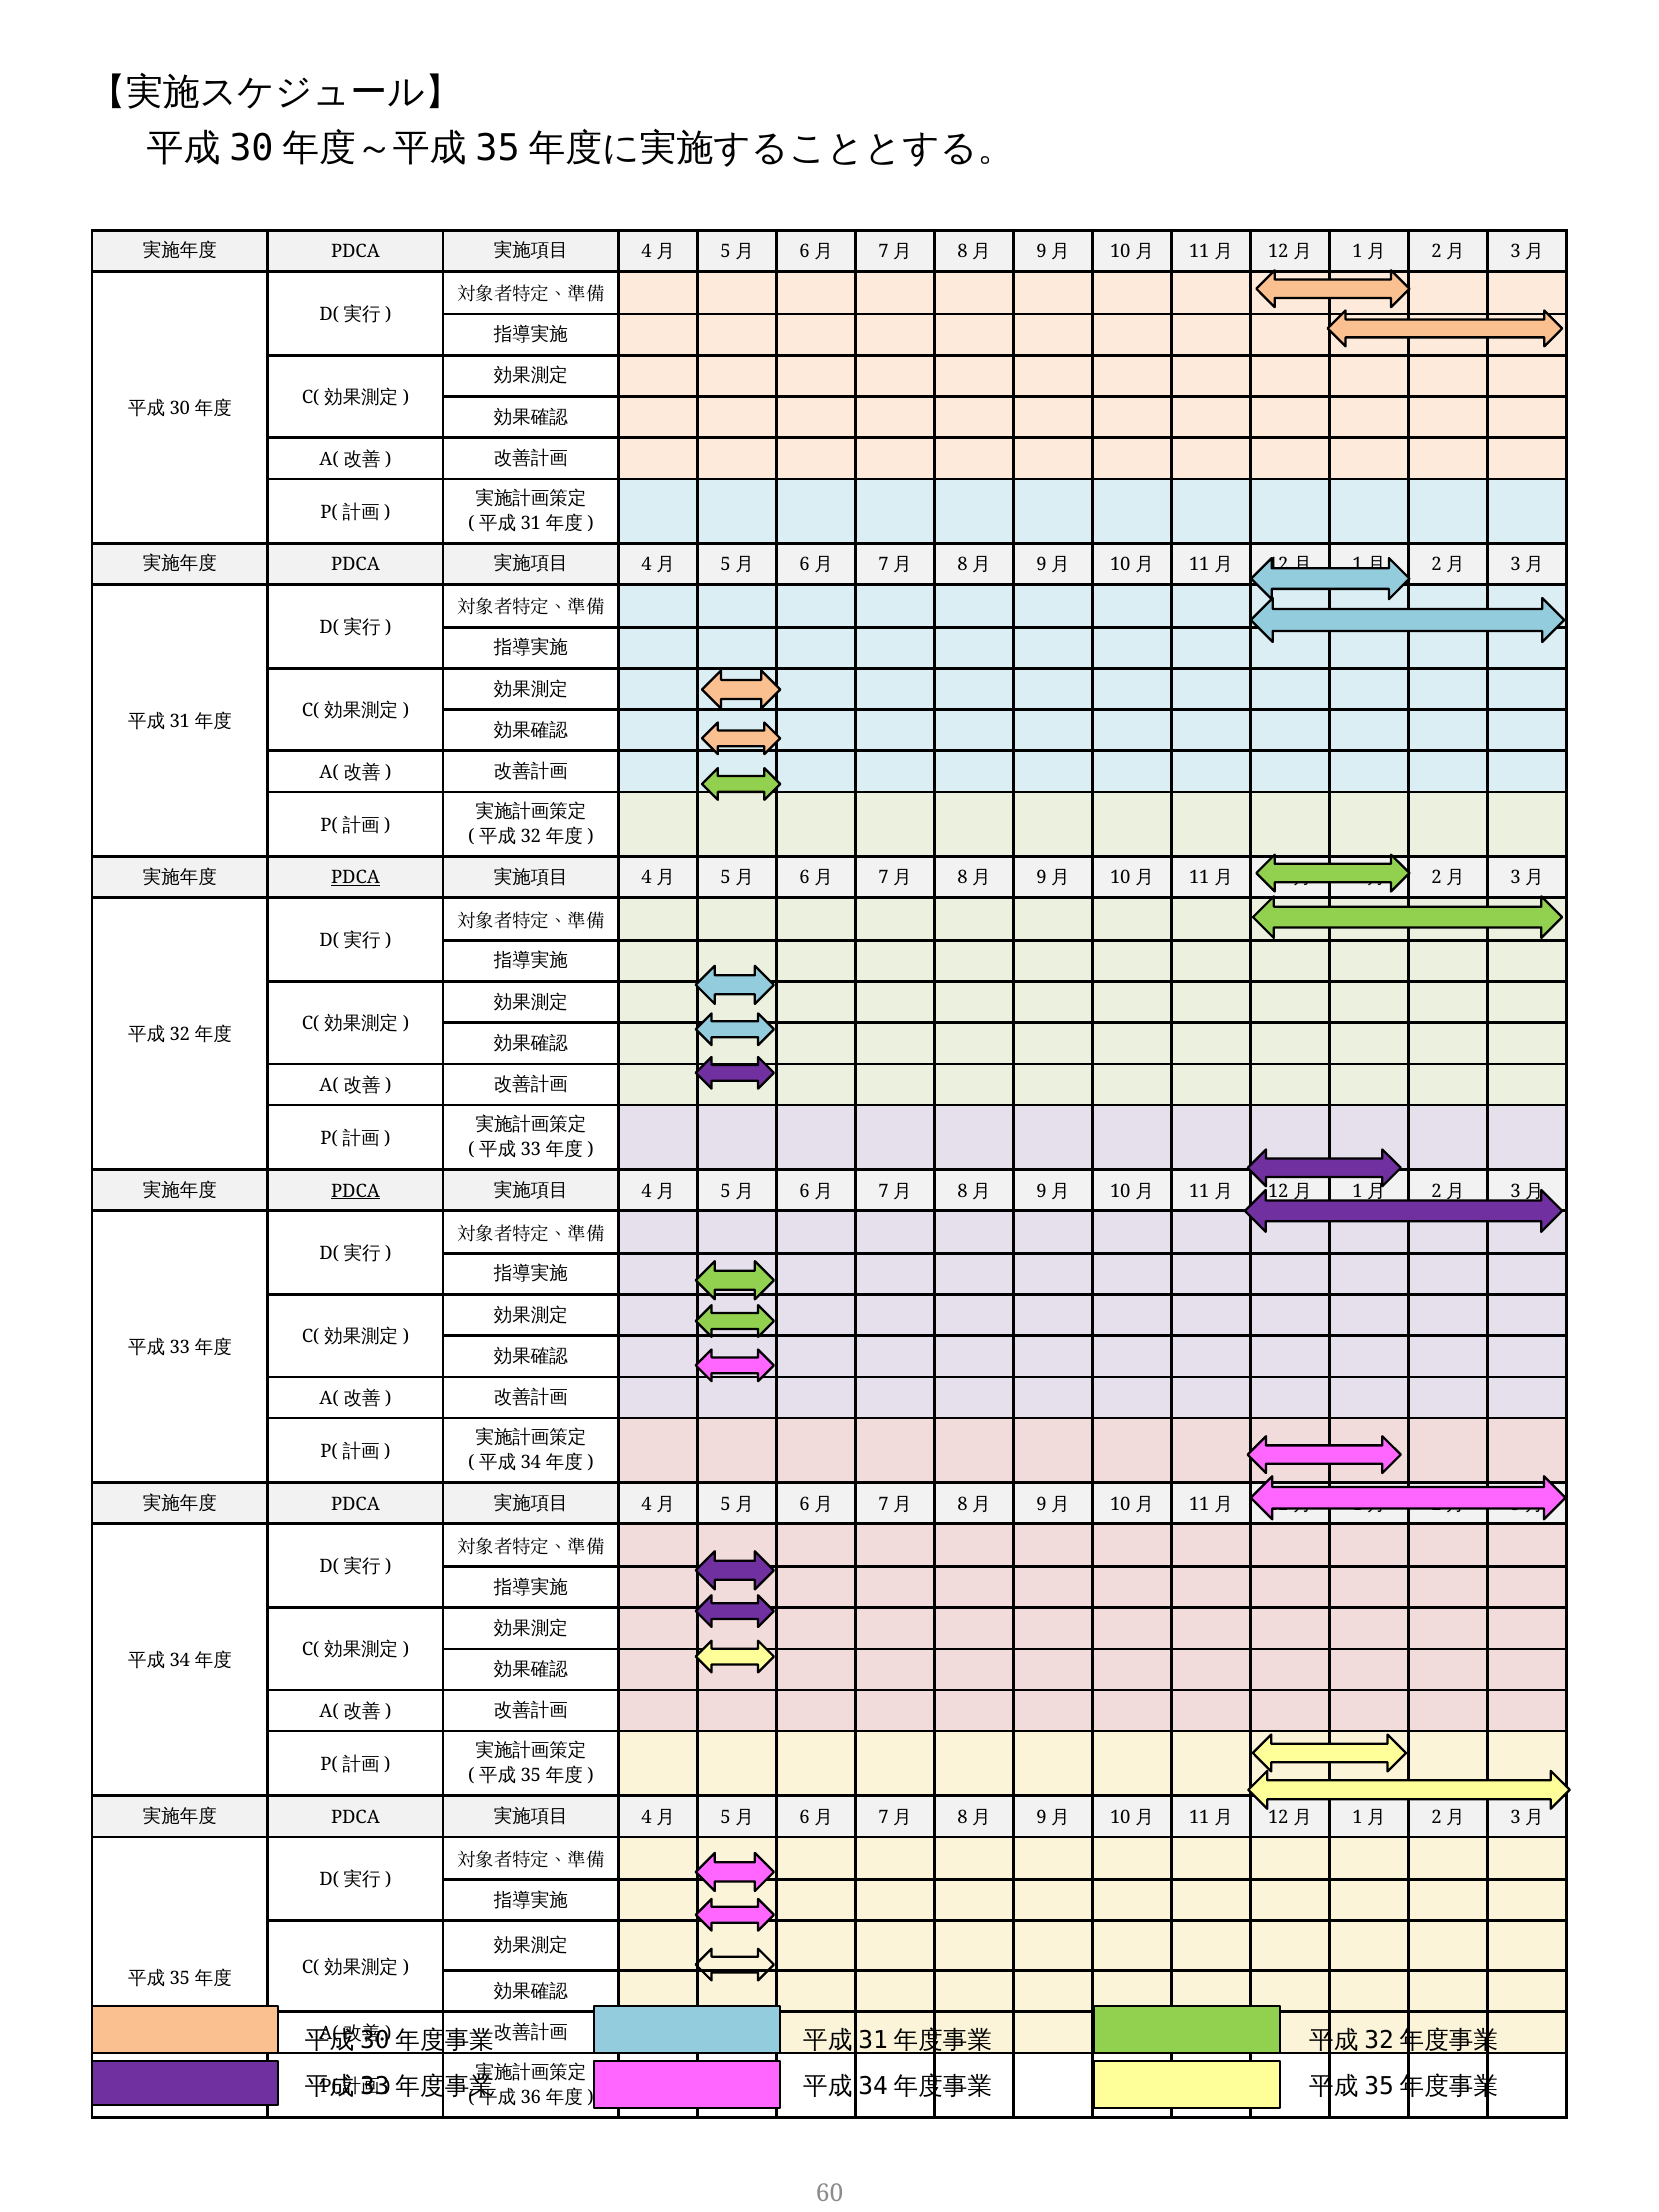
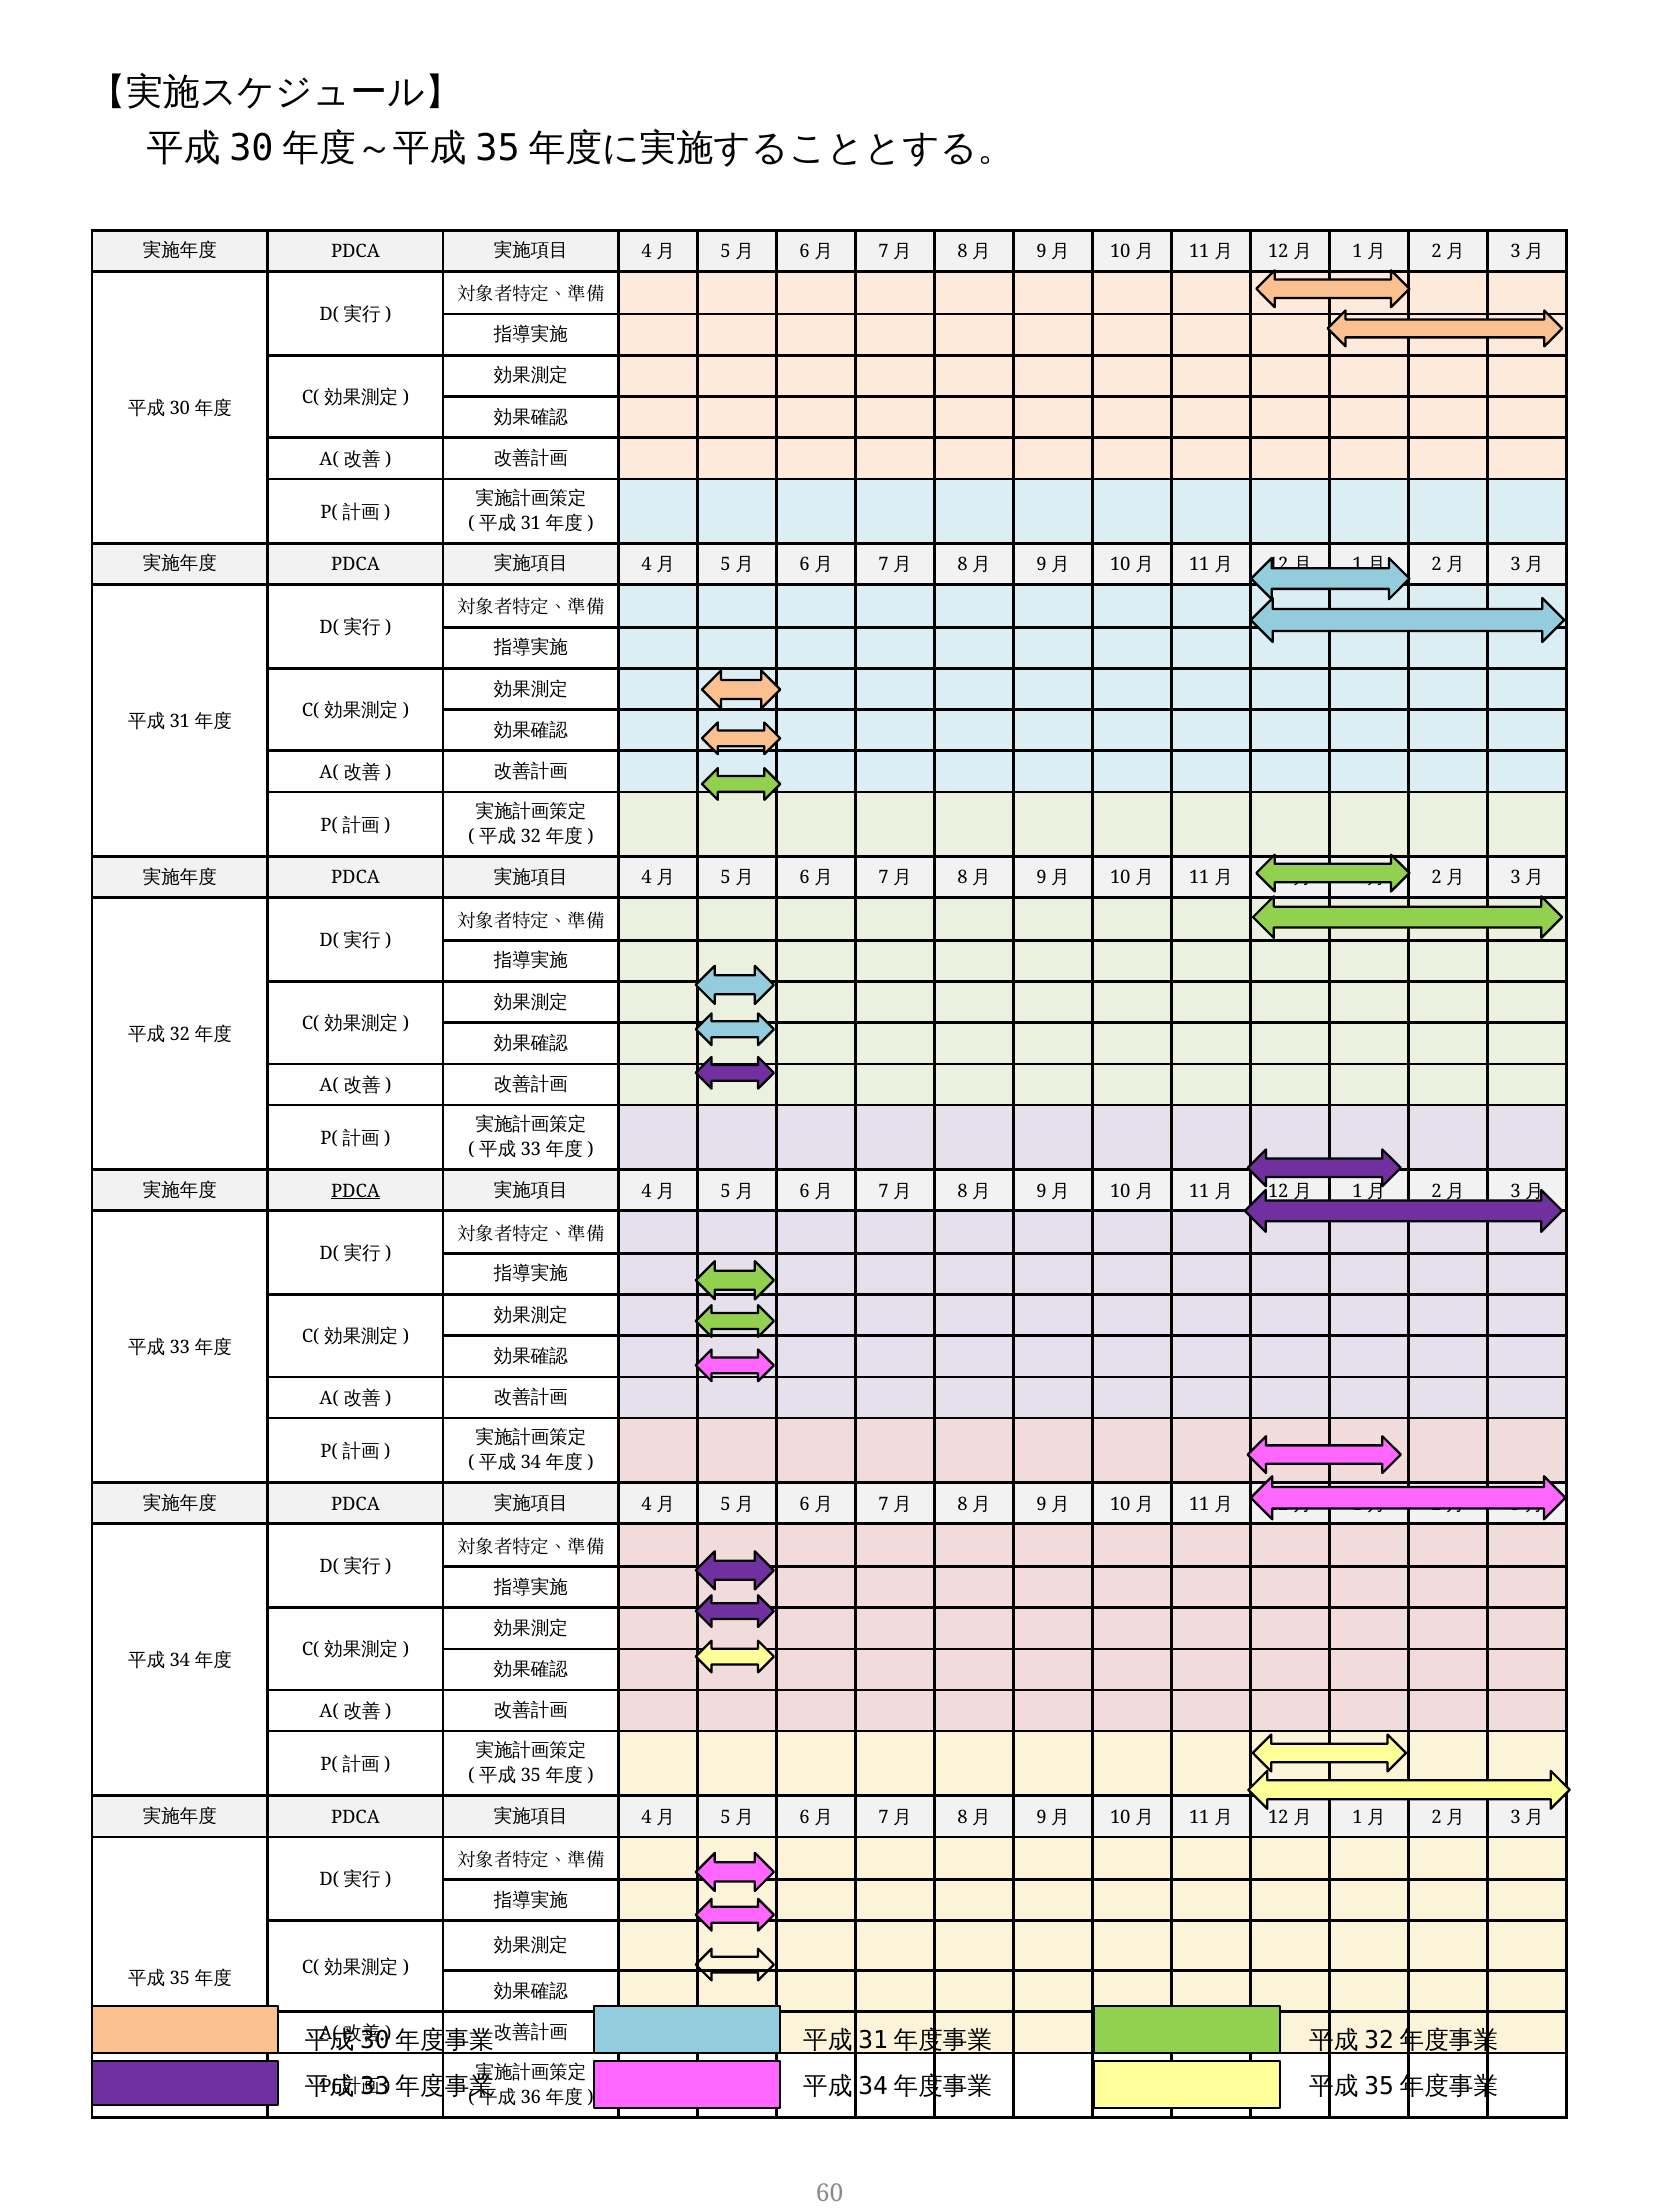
PDCA at (355, 878) underline: present -> none
